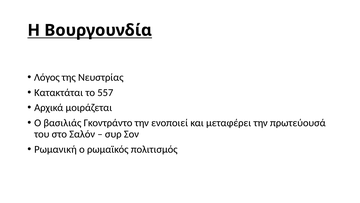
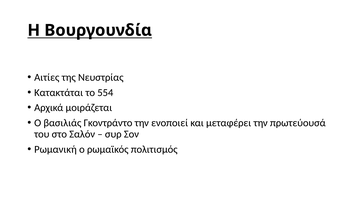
Λόγος: Λόγος -> Αιτίες
557: 557 -> 554
